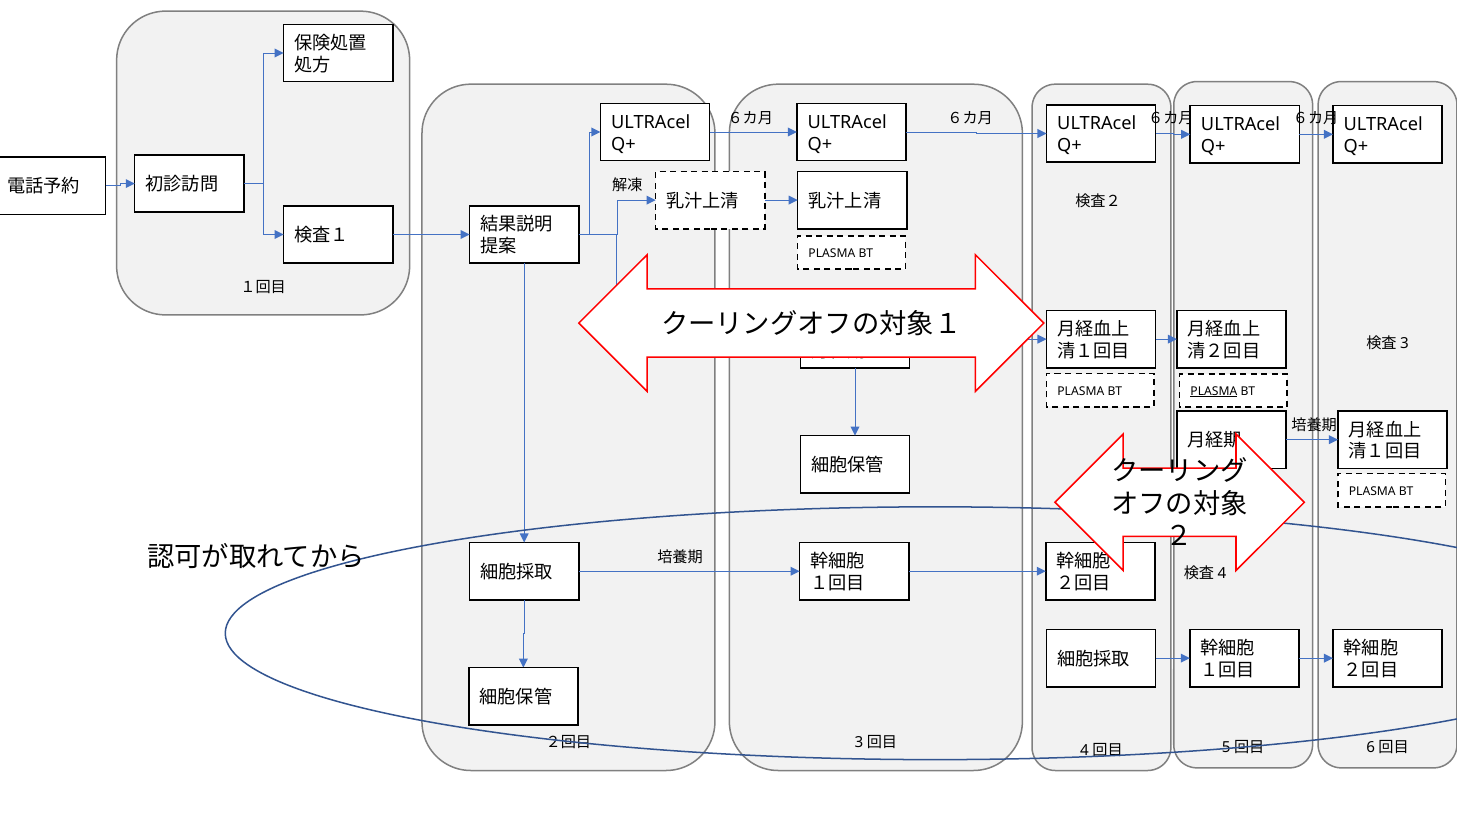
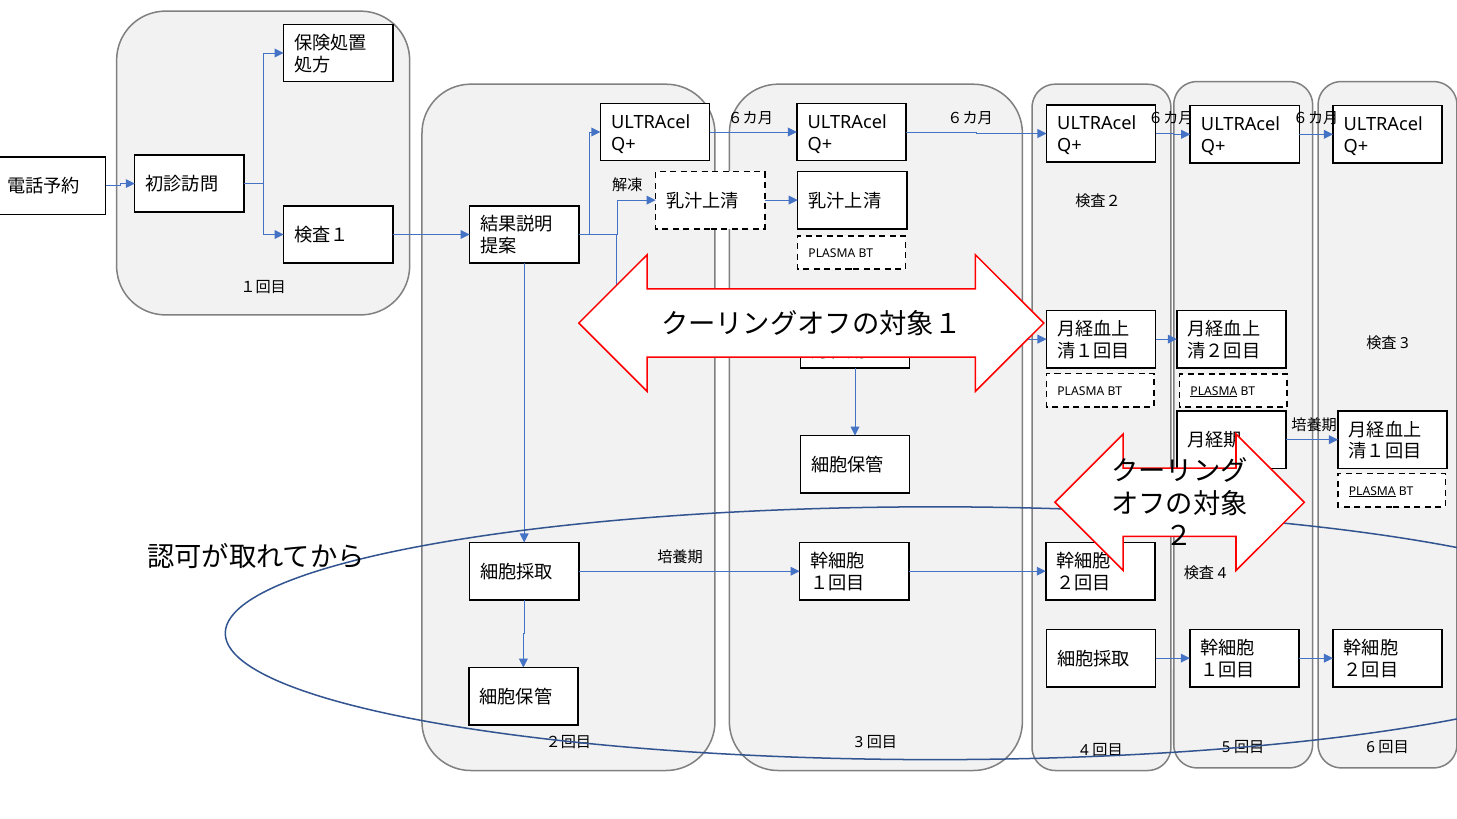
PLASMA at (1372, 491) underline: none -> present
